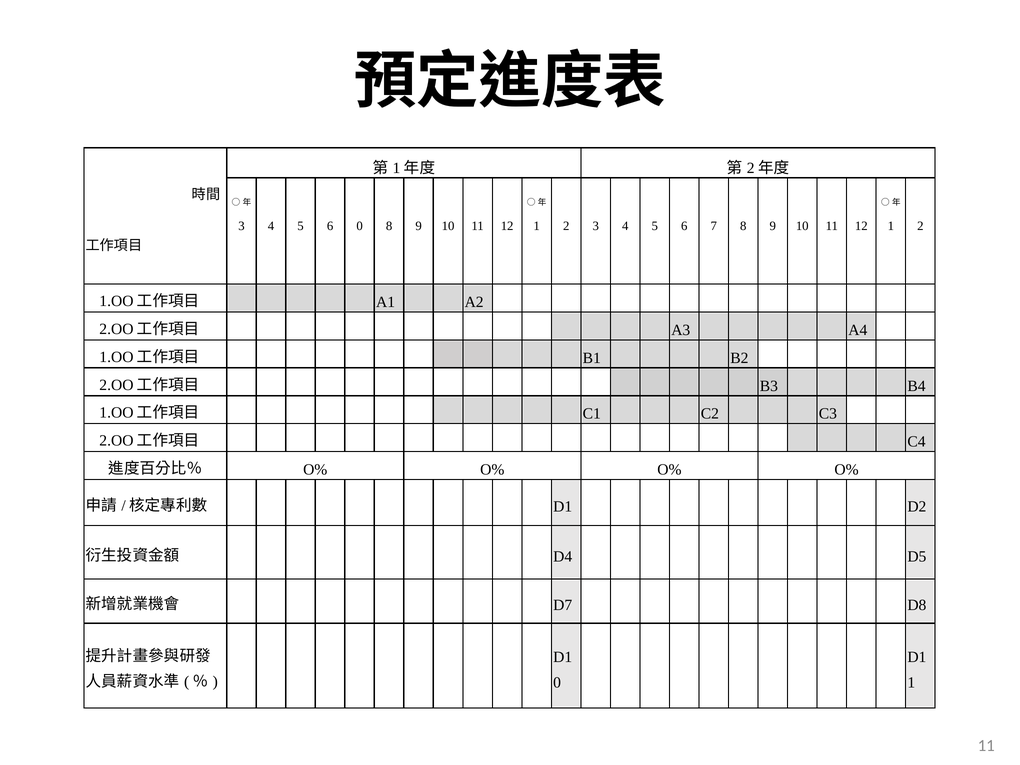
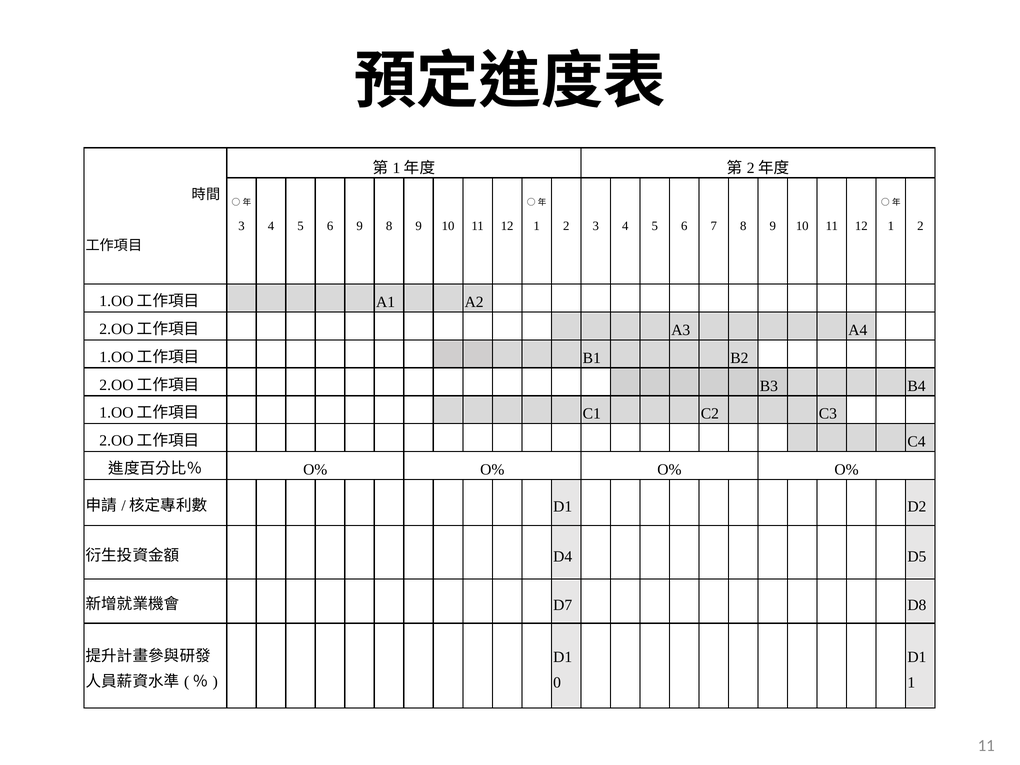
6 0: 0 -> 9
